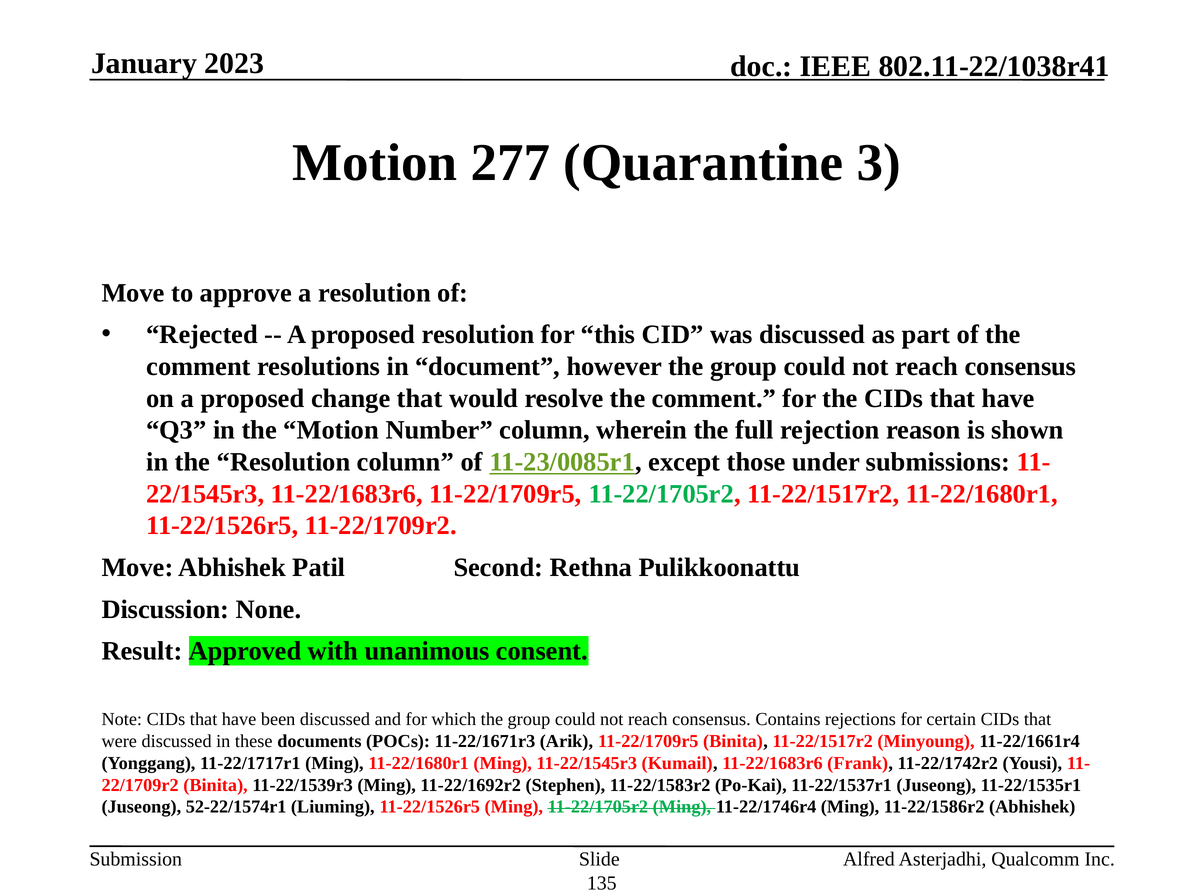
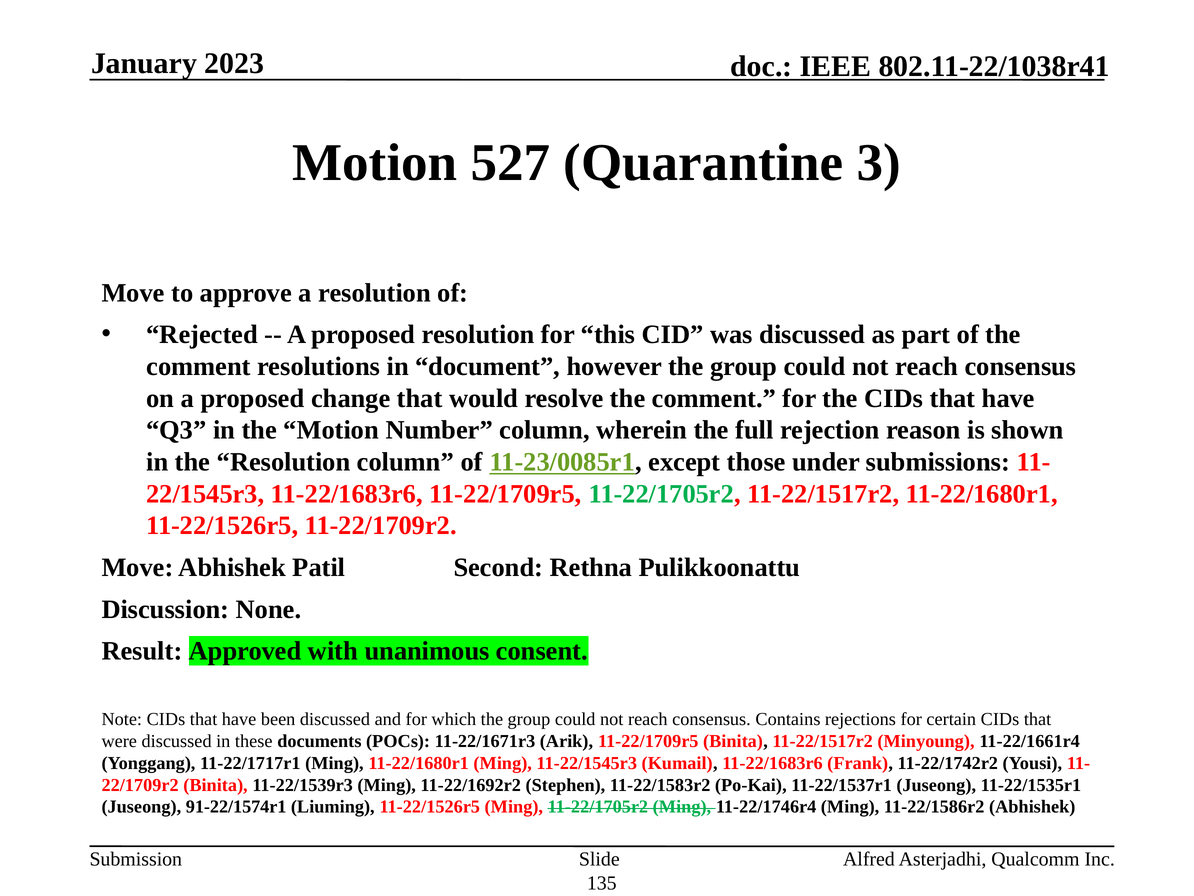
277: 277 -> 527
52-22/1574r1: 52-22/1574r1 -> 91-22/1574r1
